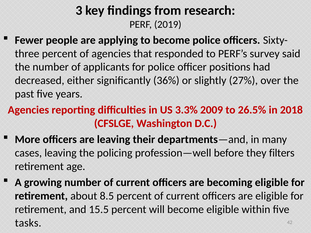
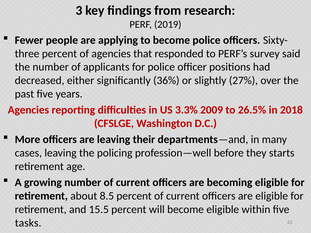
filters: filters -> starts
